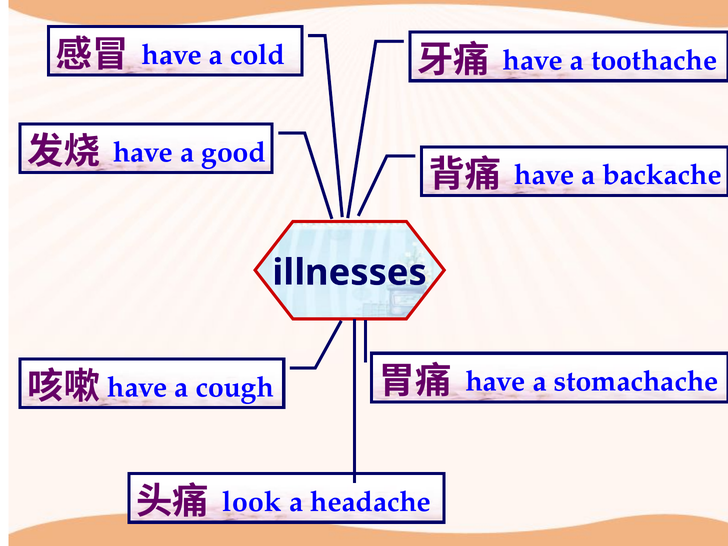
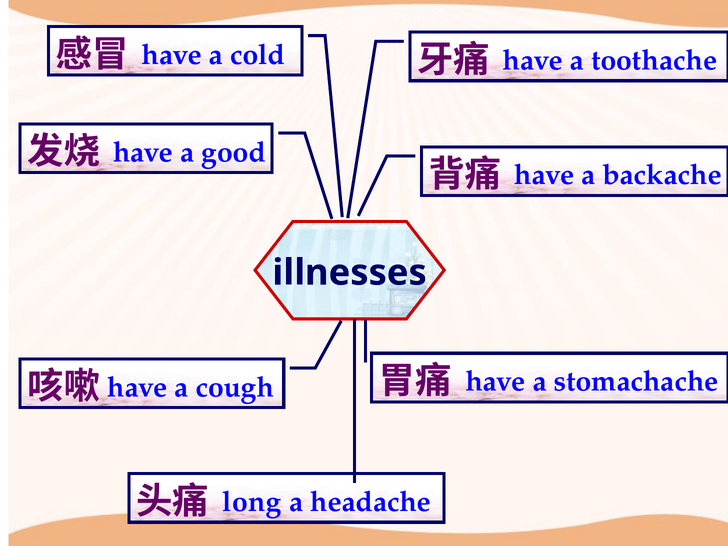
look: look -> long
